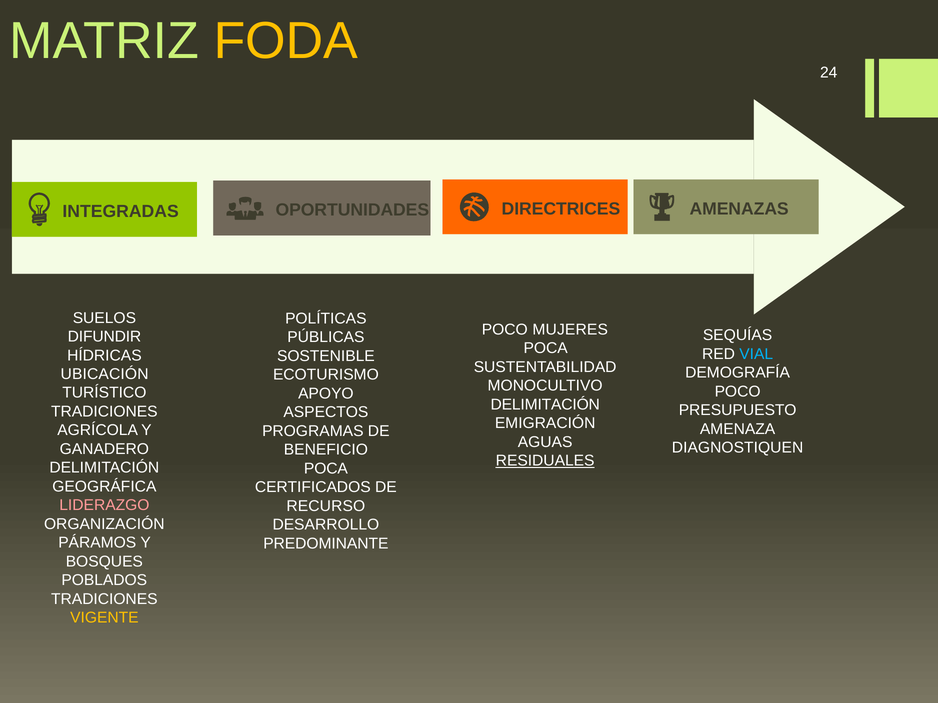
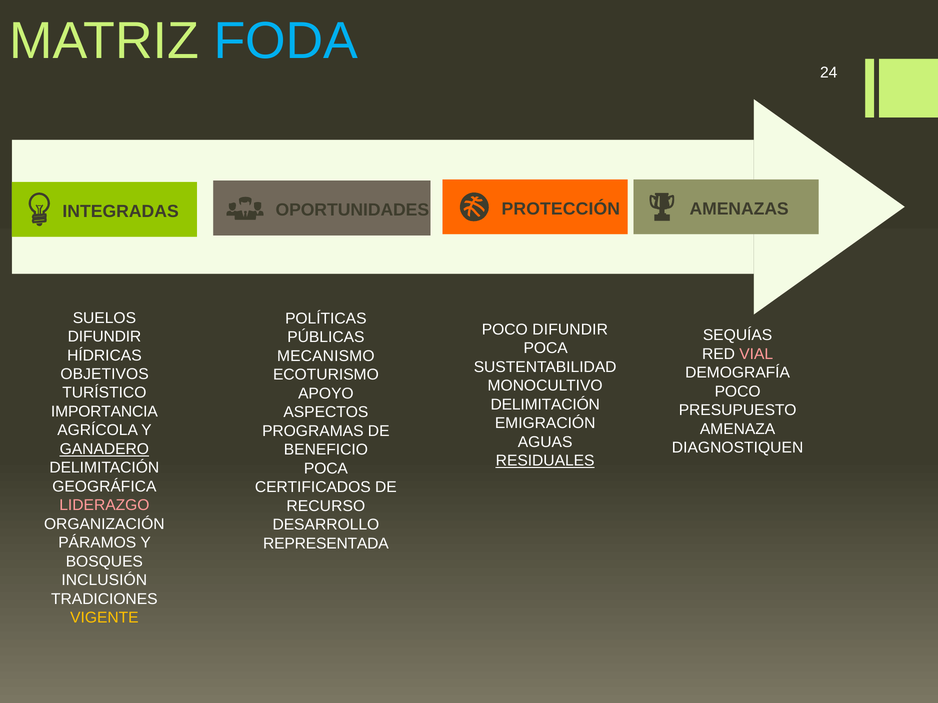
FODA colour: yellow -> light blue
DIRECTRICES: DIRECTRICES -> PROTECCIÓN
POCO MUJERES: MUJERES -> DIFUNDIR
VIAL colour: light blue -> pink
SOSTENIBLE: SOSTENIBLE -> MECANISMO
UBICACIÓN: UBICACIÓN -> OBJETIVOS
TRADICIONES at (104, 412): TRADICIONES -> IMPORTANCIA
GANADERO underline: none -> present
PREDOMINANTE: PREDOMINANTE -> REPRESENTADA
POBLADOS: POBLADOS -> INCLUSIÓN
